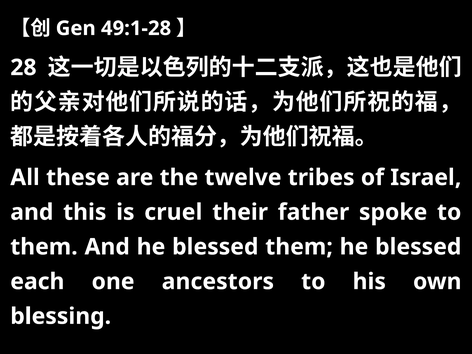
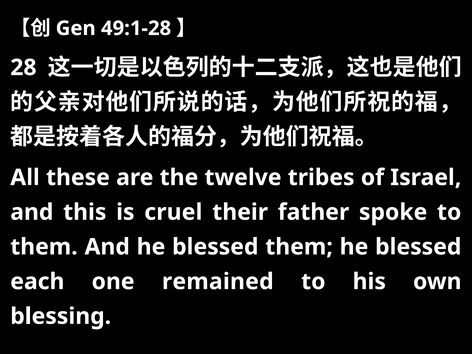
ancestors: ancestors -> remained
